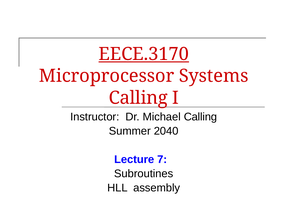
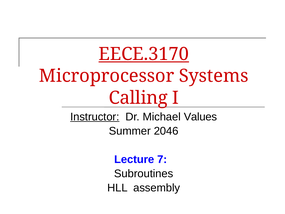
Instructor underline: none -> present
Michael Calling: Calling -> Values
2040: 2040 -> 2046
